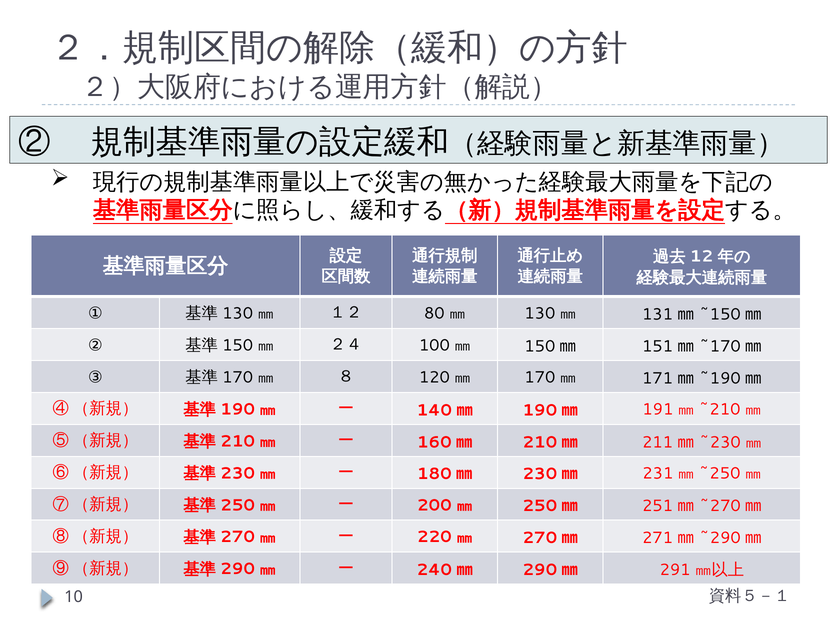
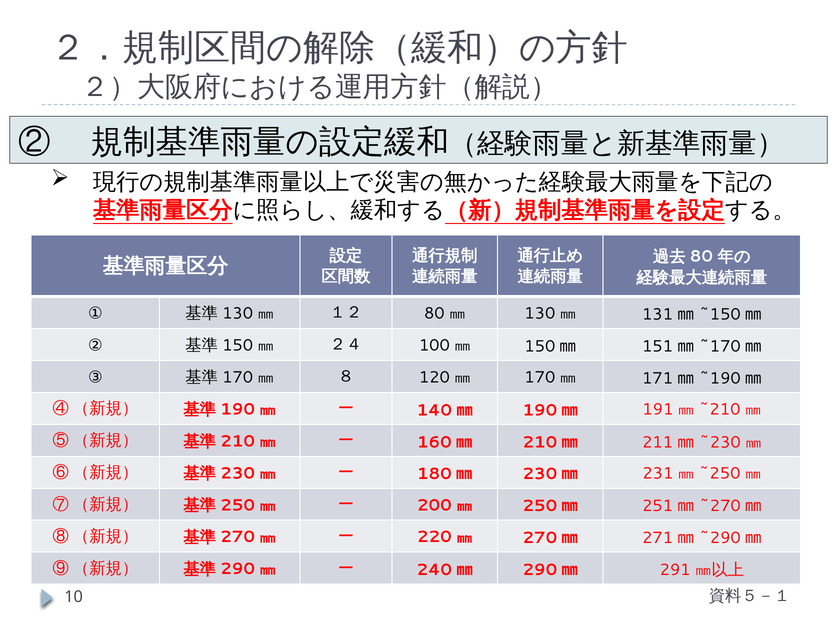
12 at (701, 256): 12 -> 80
